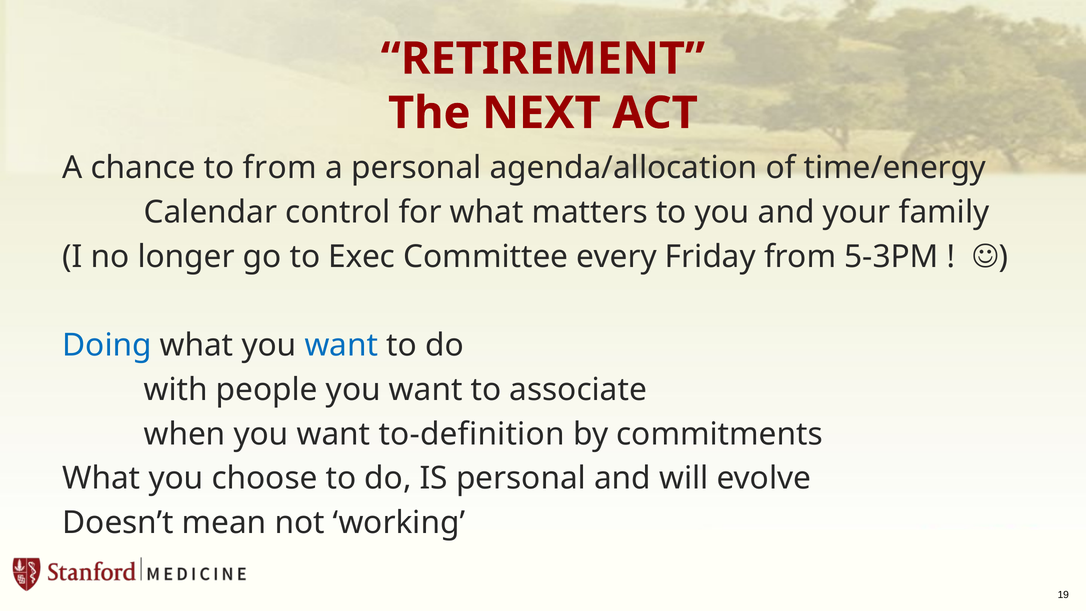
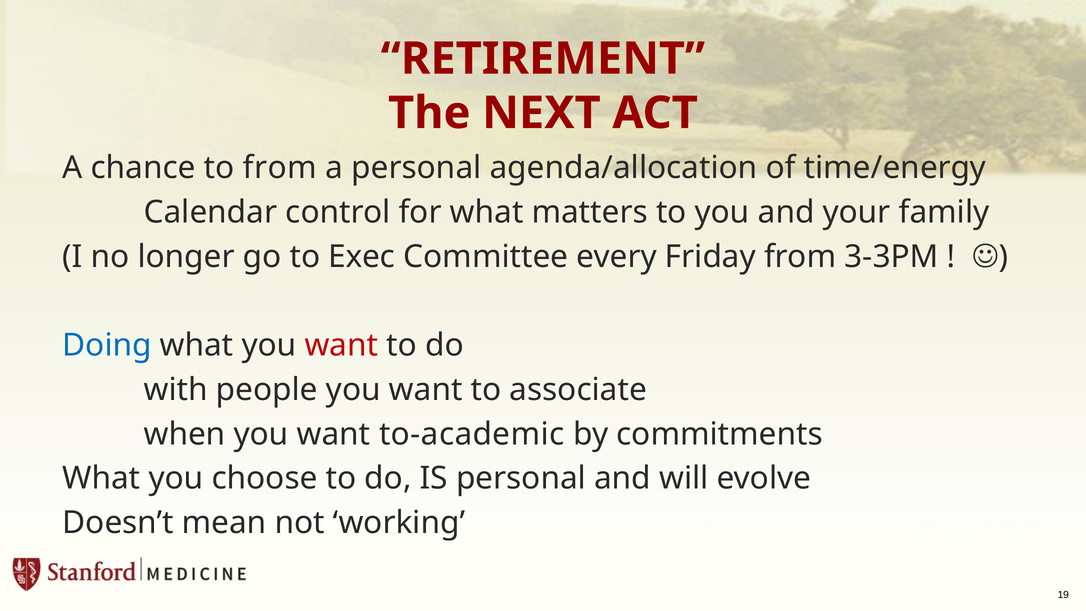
5-3PM: 5-3PM -> 3-3PM
want at (341, 345) colour: blue -> red
to-definition: to-definition -> to-academic
